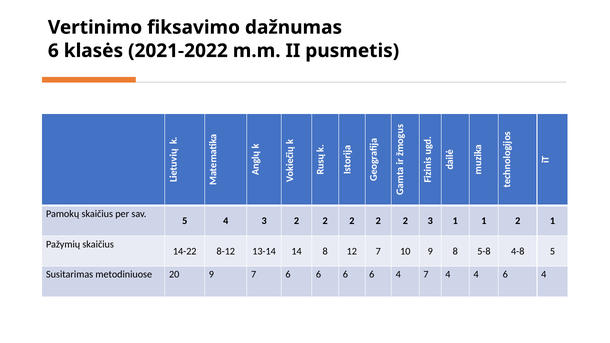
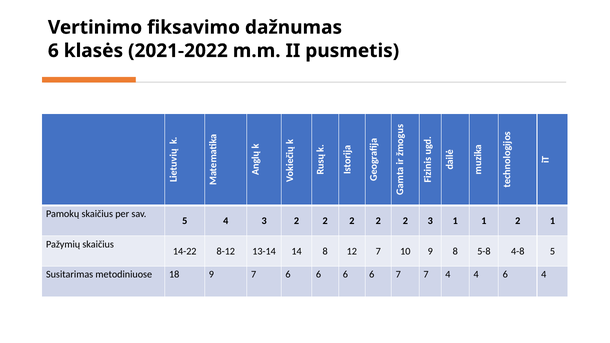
20: 20 -> 18
6 6 4: 4 -> 7
